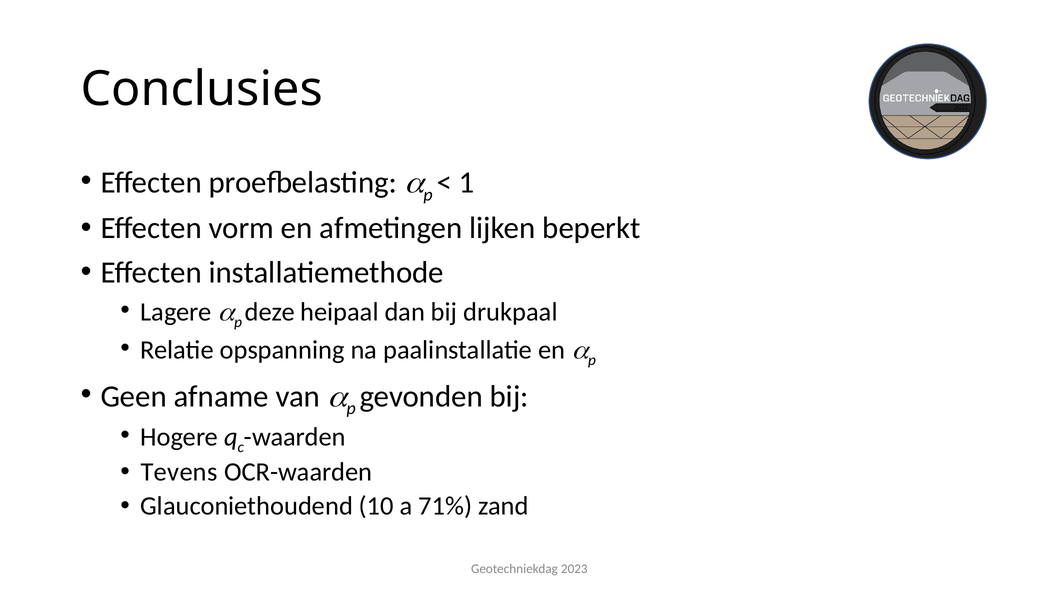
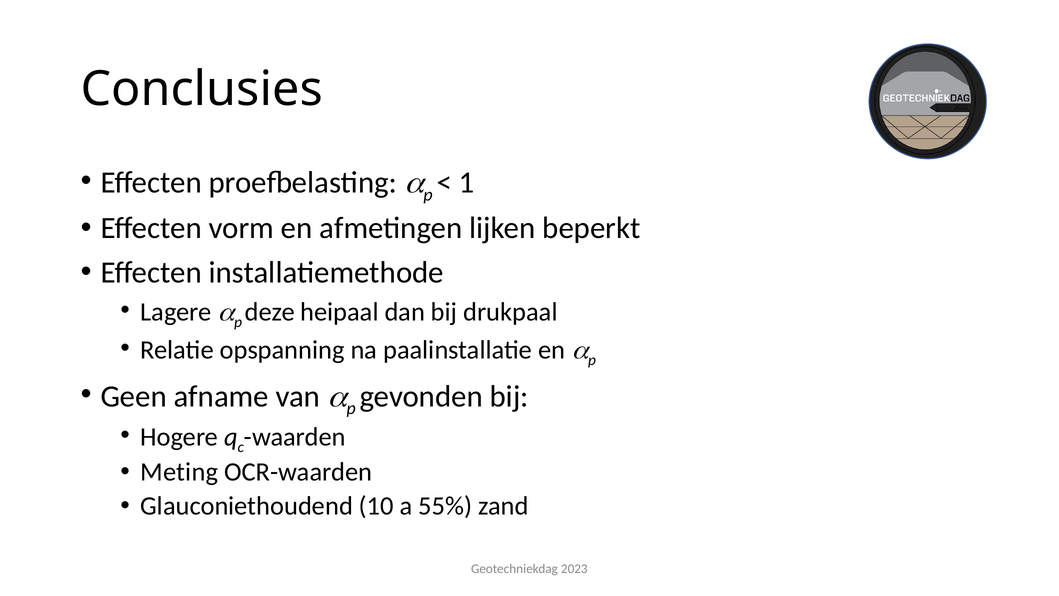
Tevens: Tevens -> Meting
71%: 71% -> 55%
